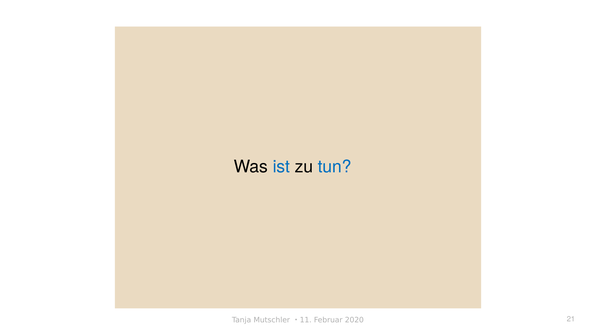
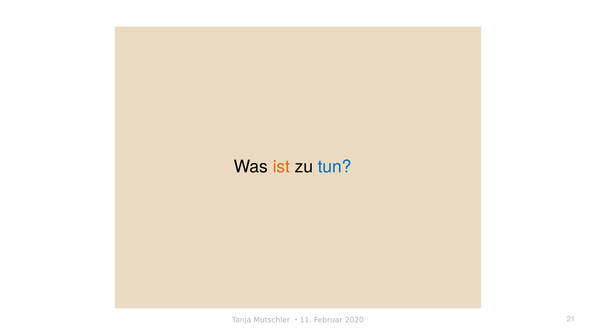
ist colour: blue -> orange
